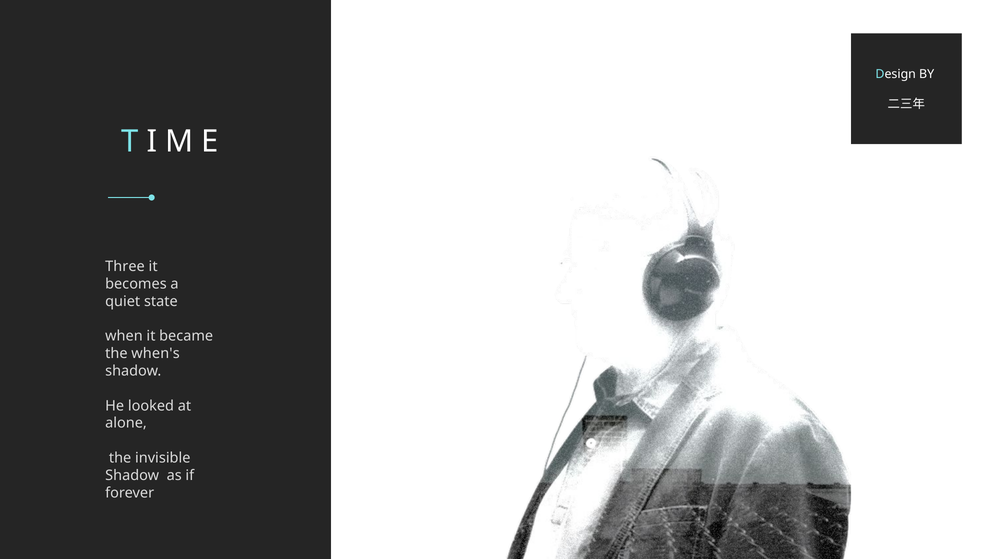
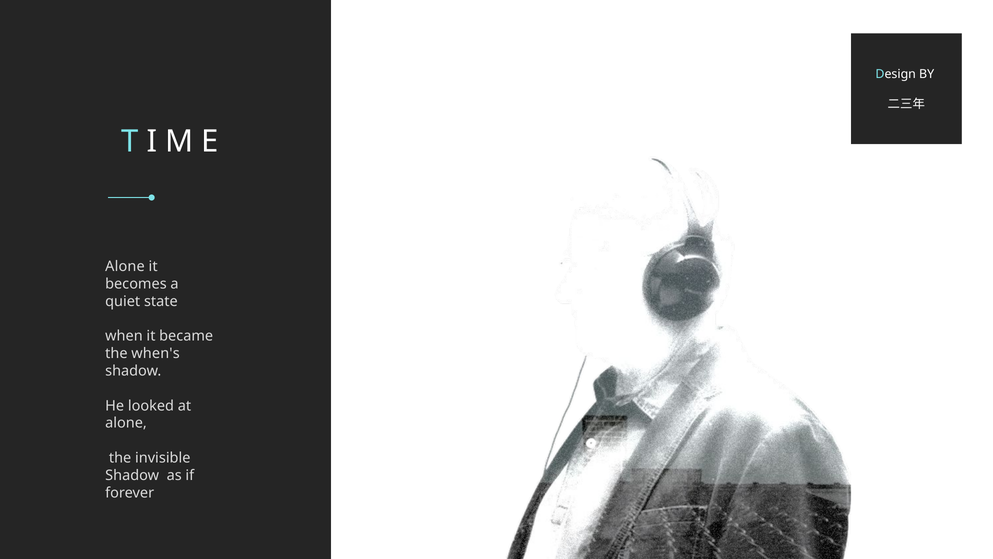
Three at (125, 266): Three -> Alone
